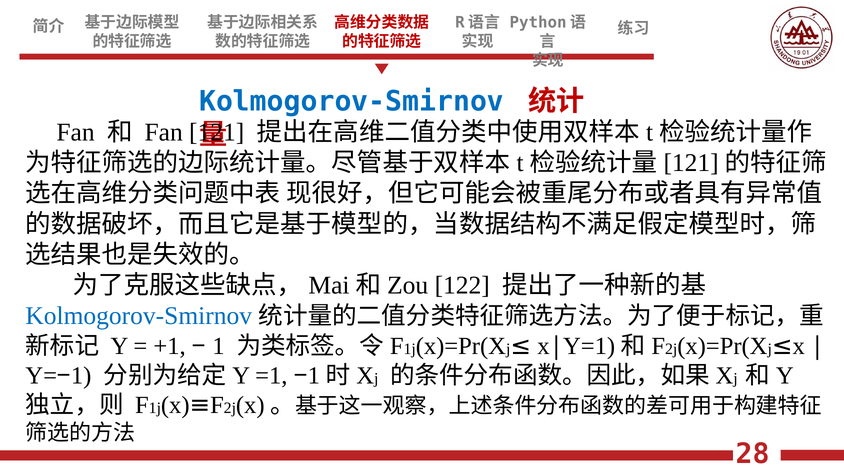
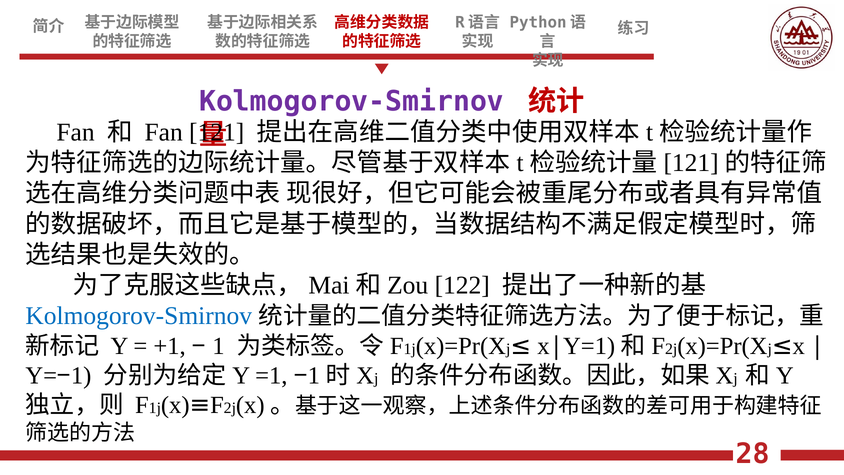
Kolmogorov-Smirnov at (351, 101) colour: blue -> purple
